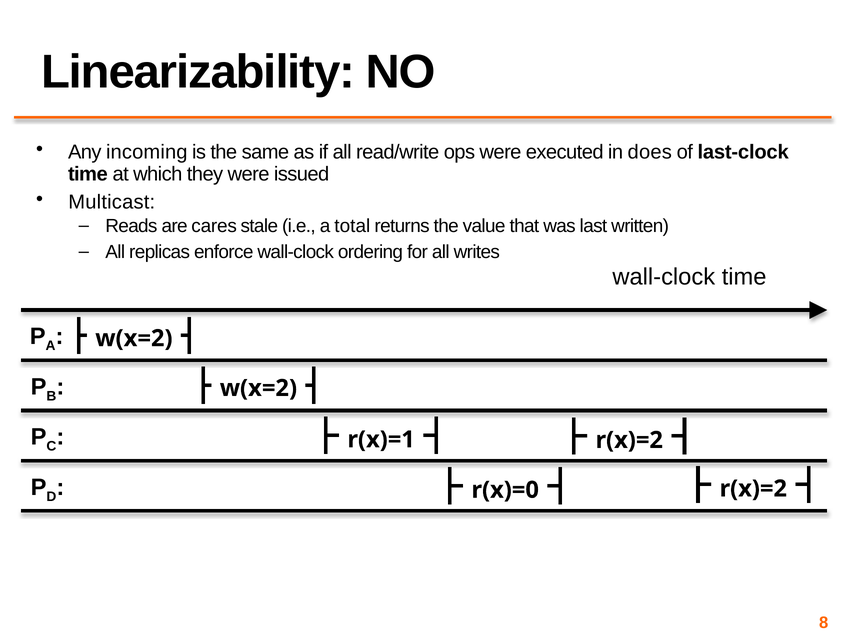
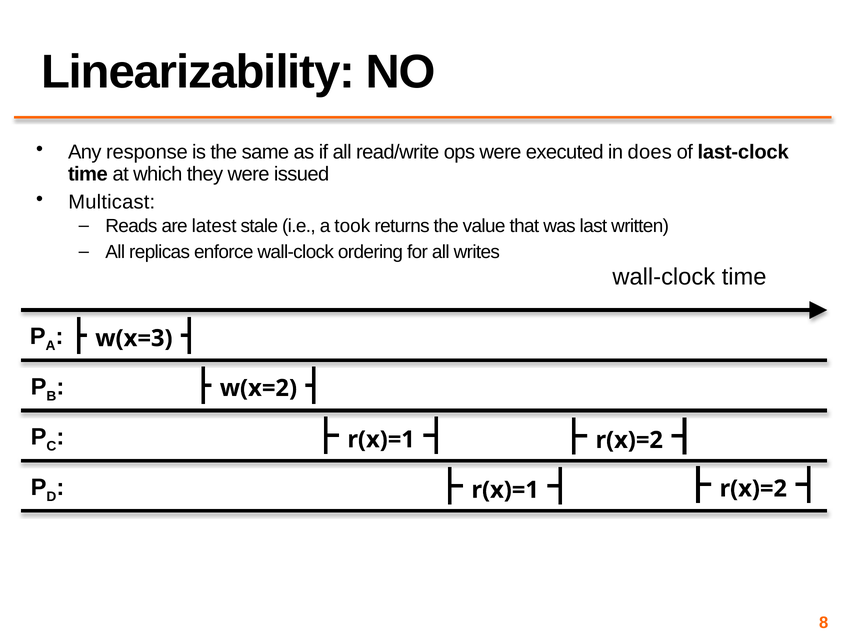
incoming: incoming -> response
cares: cares -> latest
total: total -> took
w(x=2 at (134, 338): w(x=2 -> w(x=3
r(x)=0 at (505, 490): r(x)=0 -> r(x)=1
